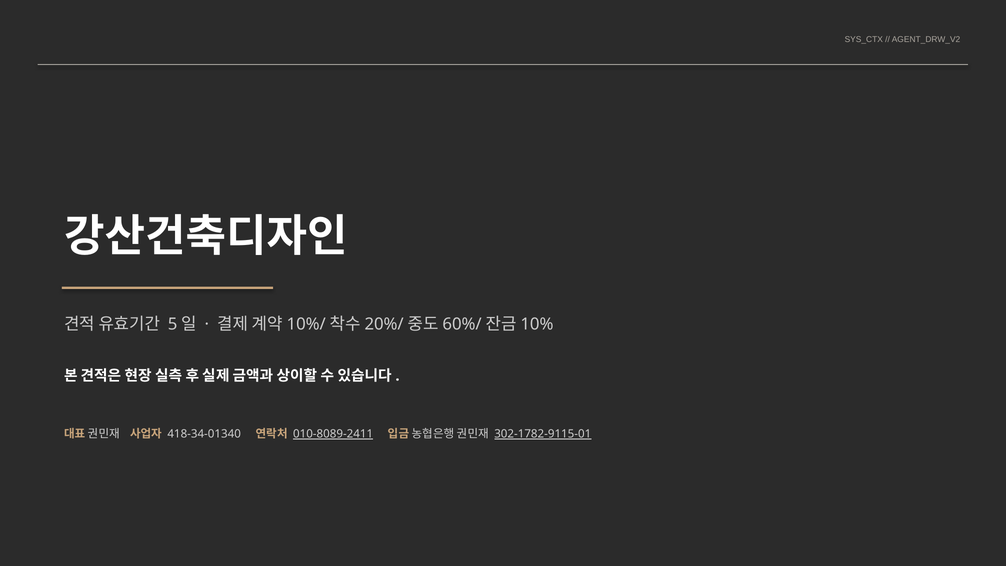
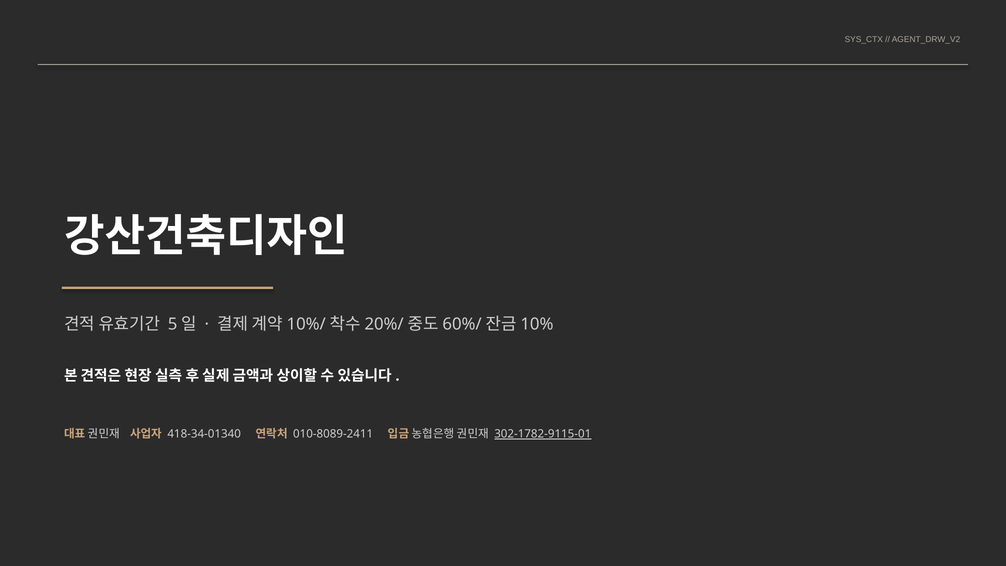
010-8089-2411 underline: present -> none
